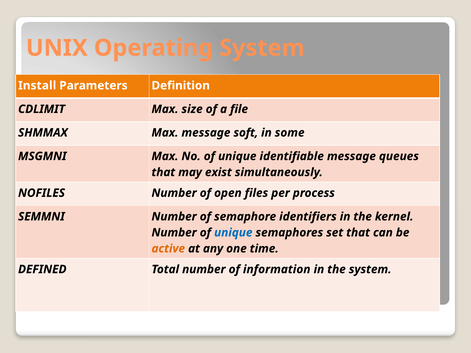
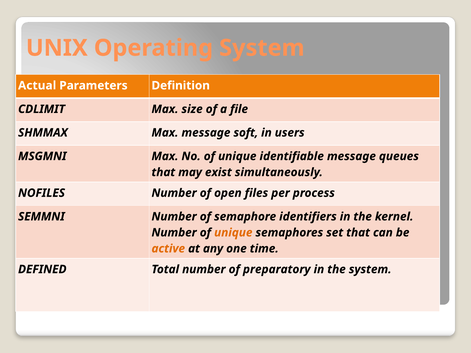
Install: Install -> Actual
some: some -> users
unique at (233, 233) colour: blue -> orange
information: information -> preparatory
